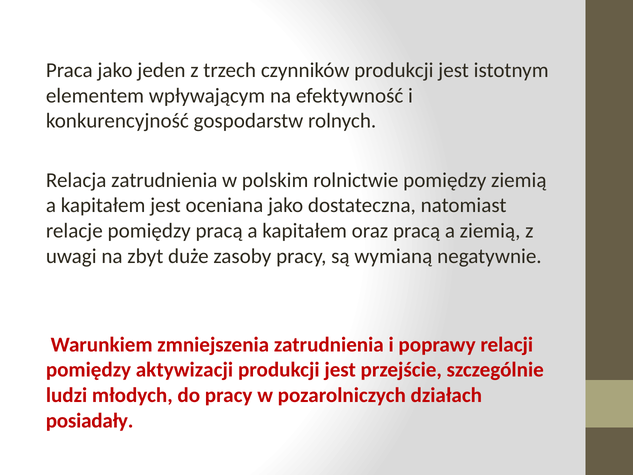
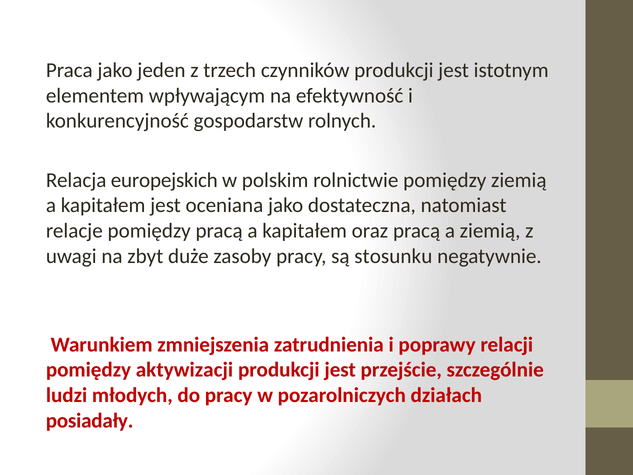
Relacja zatrudnienia: zatrudnienia -> europejskich
wymianą: wymianą -> stosunku
